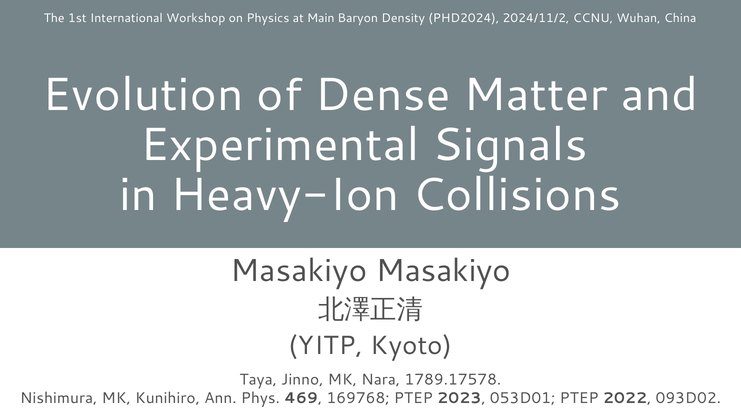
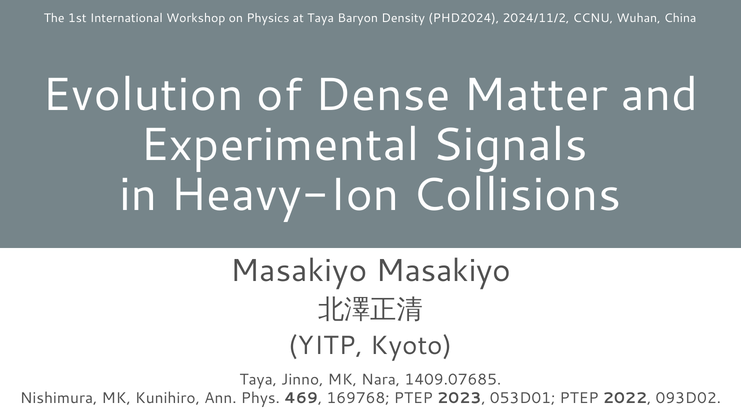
at Main: Main -> Taya
1789.17578: 1789.17578 -> 1409.07685
